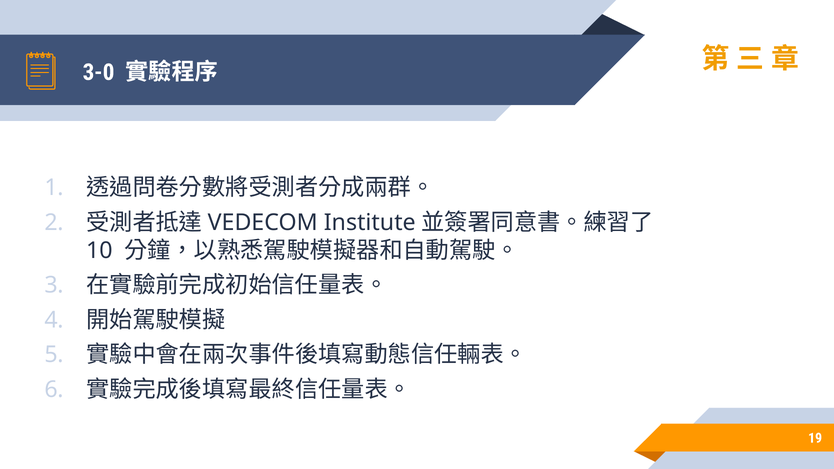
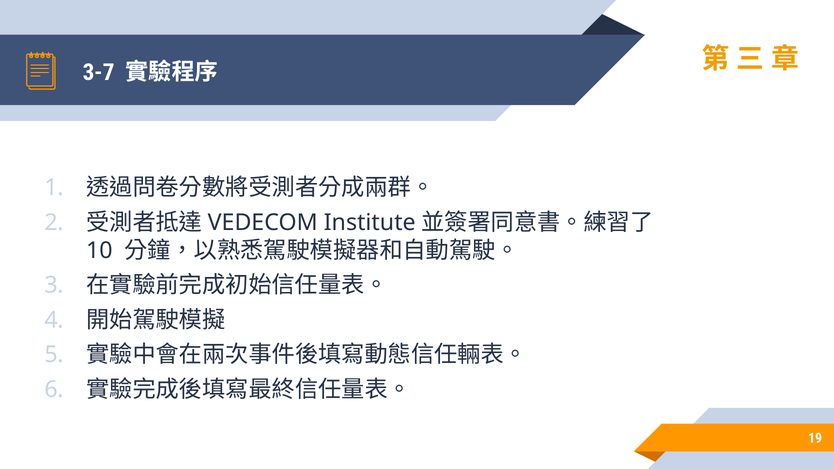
3-0: 3-0 -> 3-7
